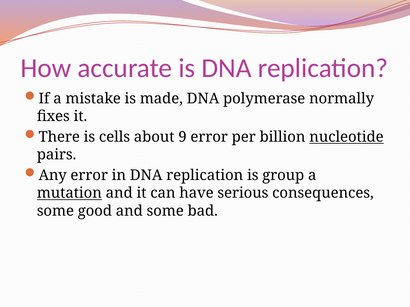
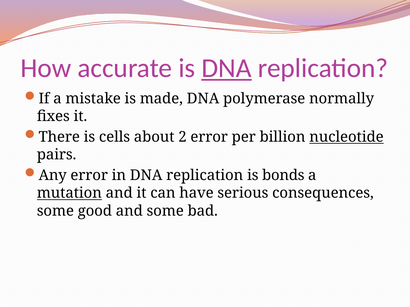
DNA at (227, 68) underline: none -> present
9: 9 -> 2
group: group -> bonds
